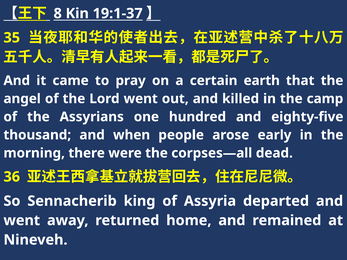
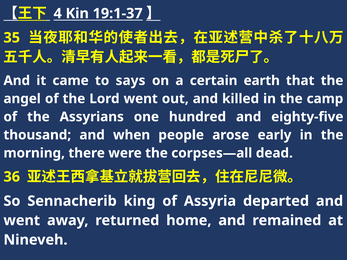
8: 8 -> 4
pray: pray -> says
